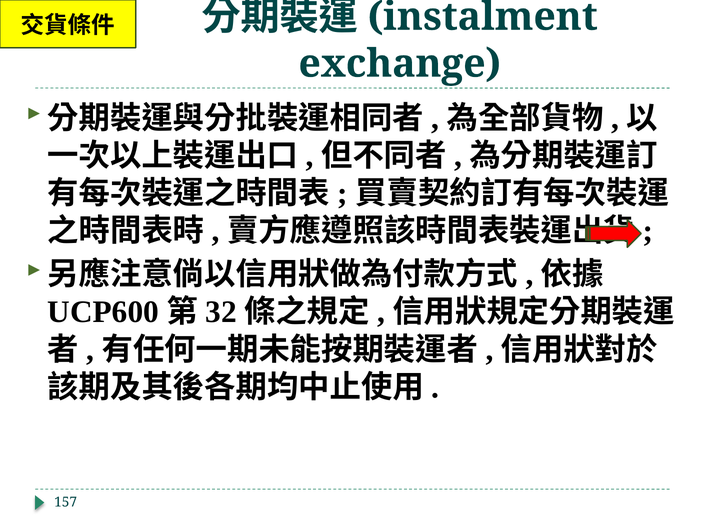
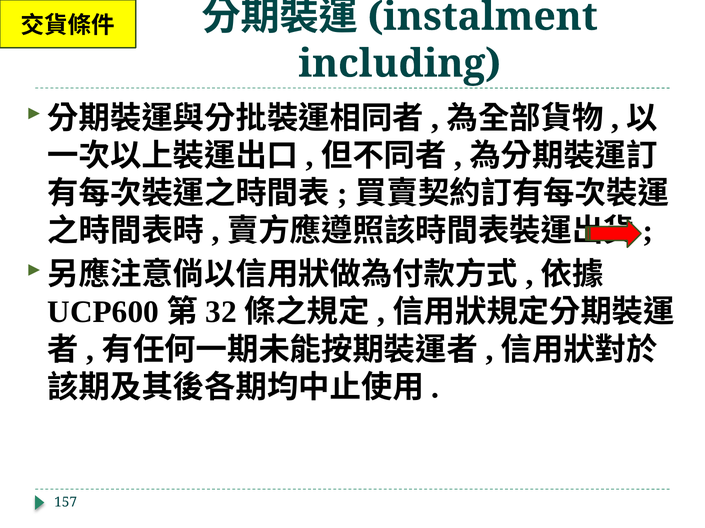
exchange: exchange -> including
